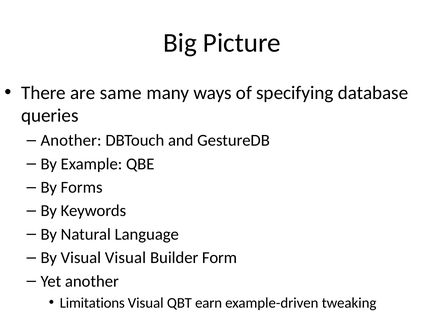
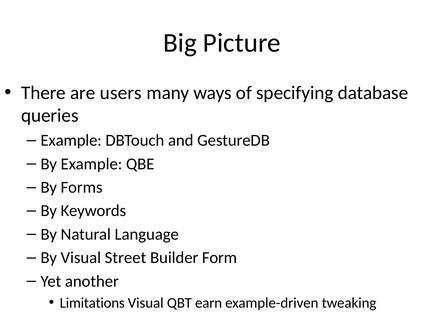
same: same -> users
Another at (71, 140): Another -> Example
Visual Visual: Visual -> Street
